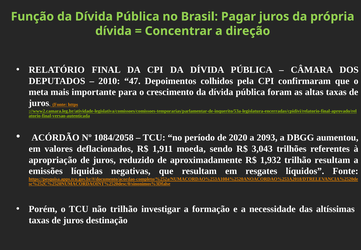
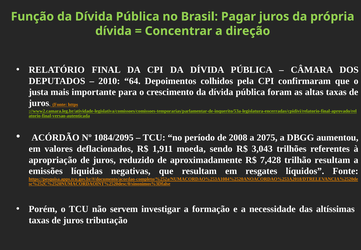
47: 47 -> 64
meta: meta -> justa
1084/2058: 1084/2058 -> 1084/2095
2020: 2020 -> 2008
2093: 2093 -> 2075
1,932: 1,932 -> 7,428
não trilhão: trilhão -> servem
destinação: destinação -> tributação
